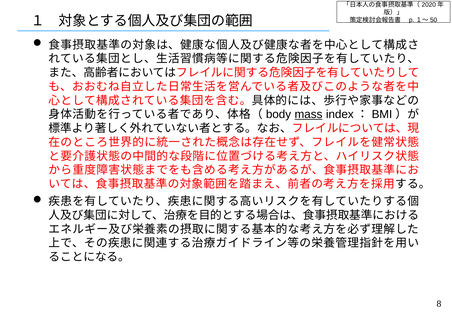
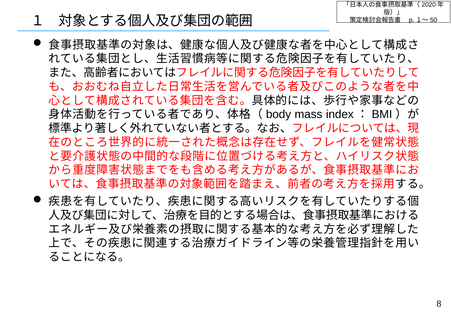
mass underline: present -> none
